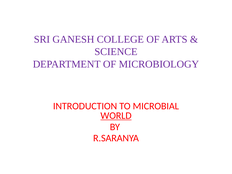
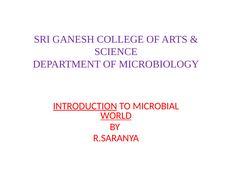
INTRODUCTION underline: none -> present
